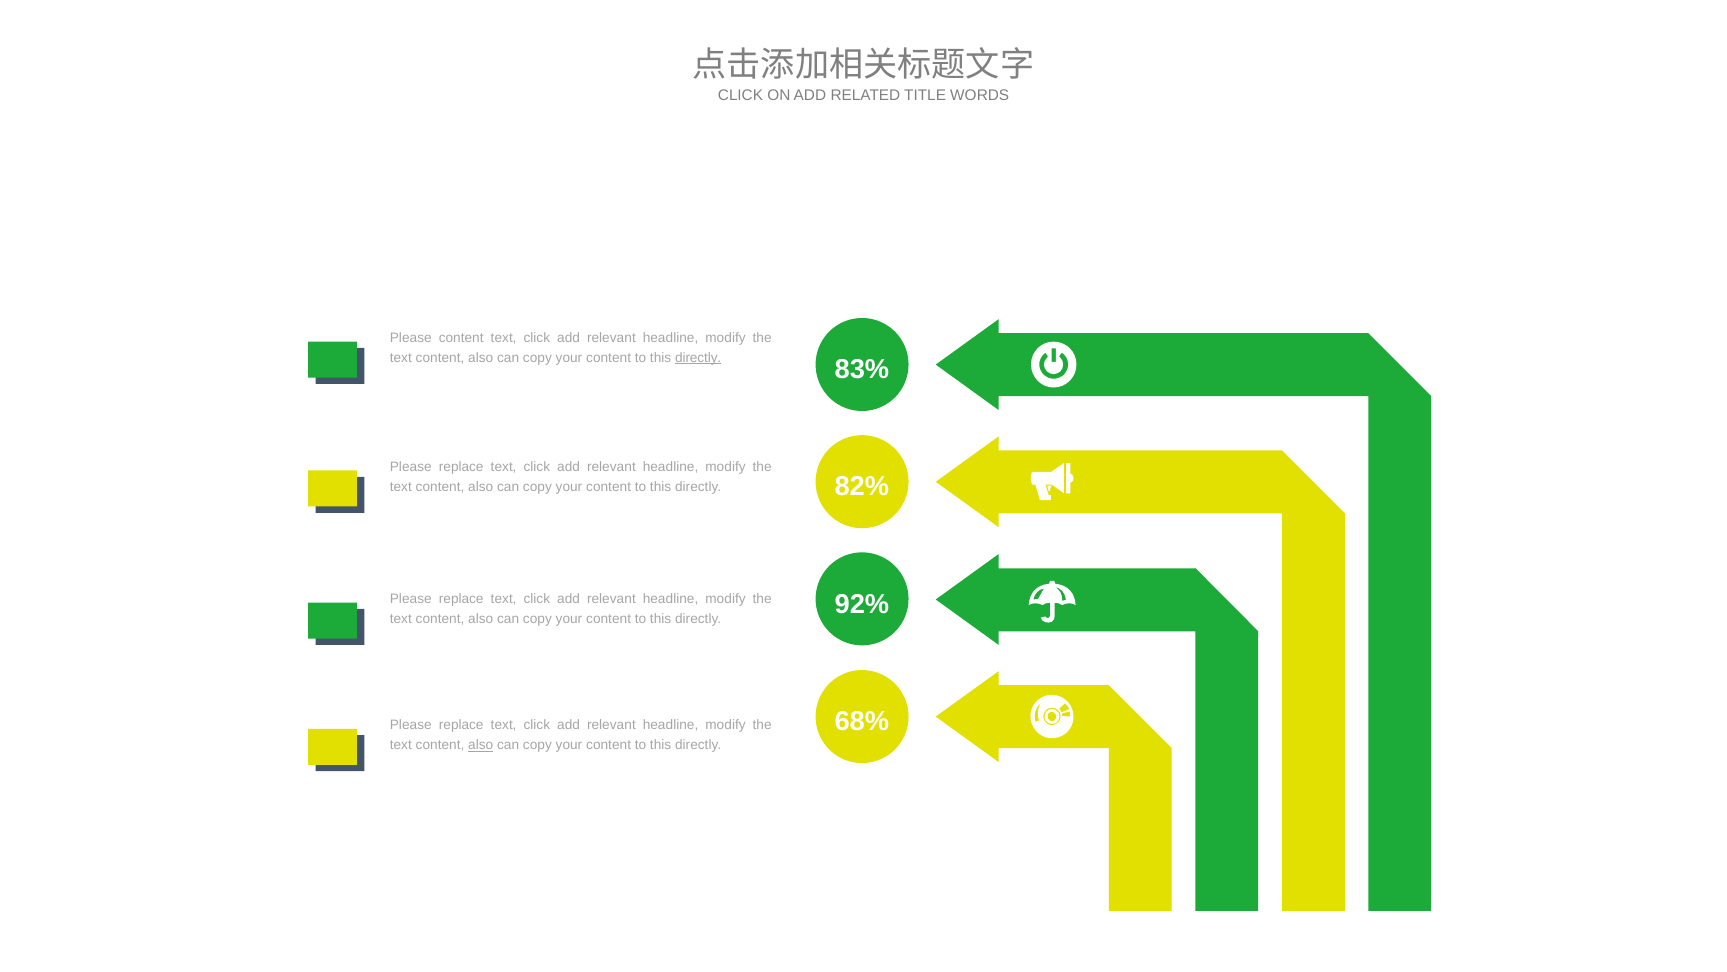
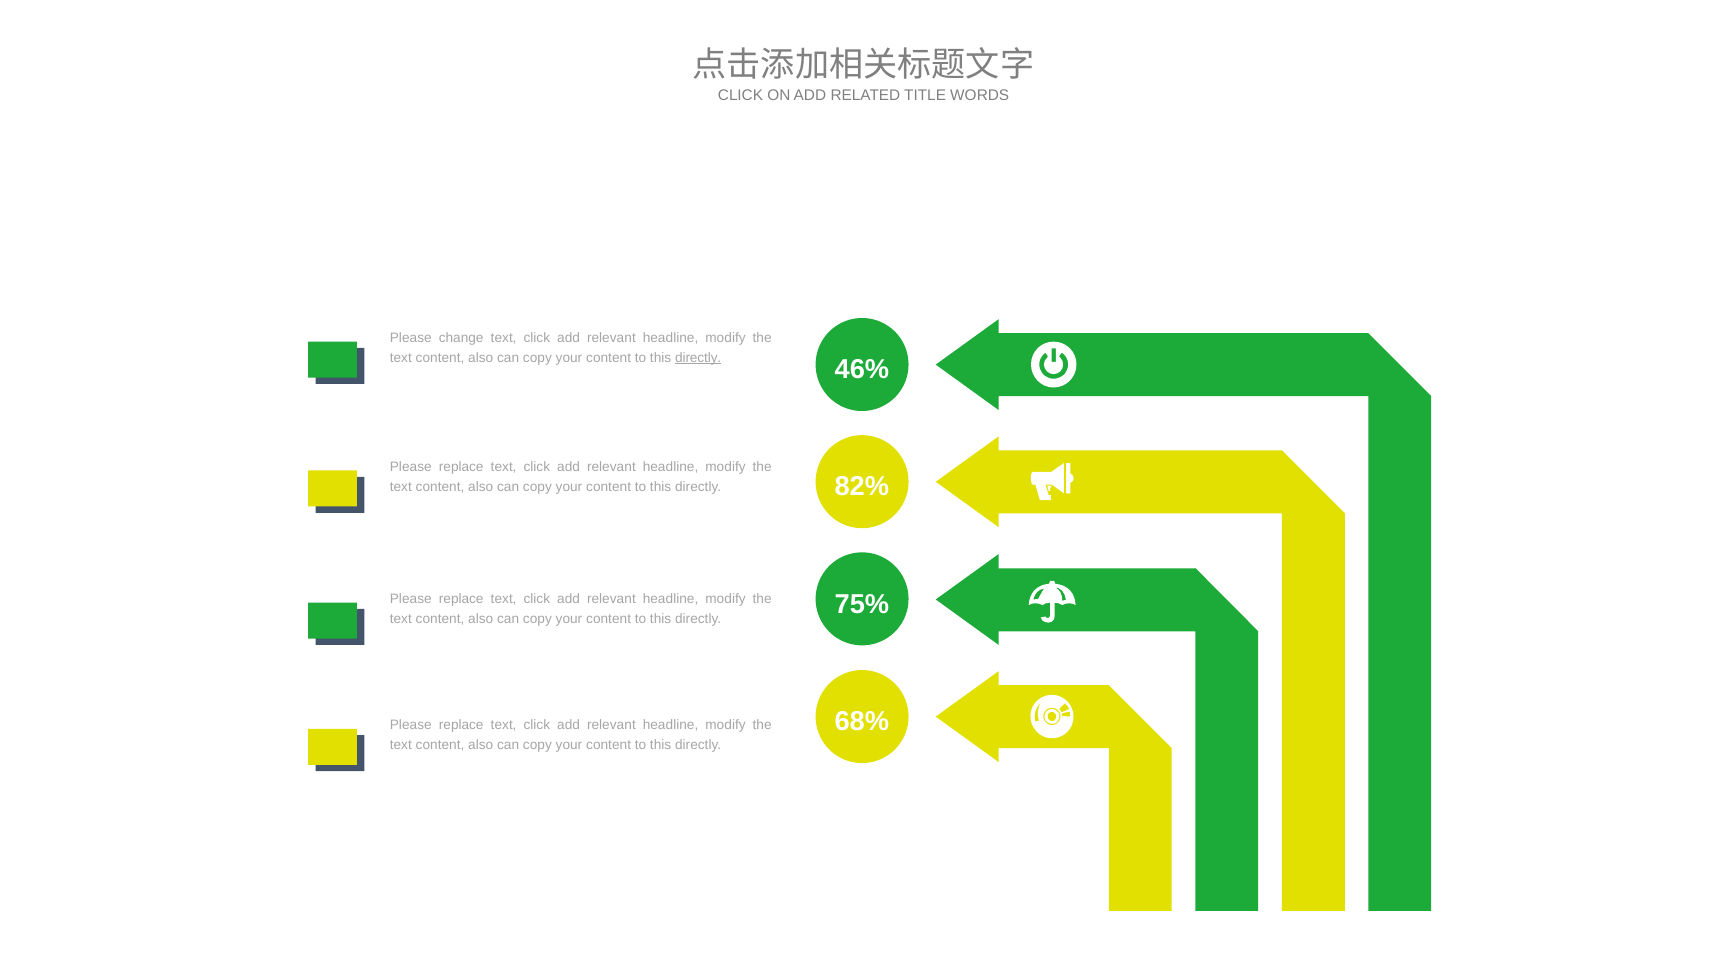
Please content: content -> change
83%: 83% -> 46%
92%: 92% -> 75%
also at (481, 745) underline: present -> none
